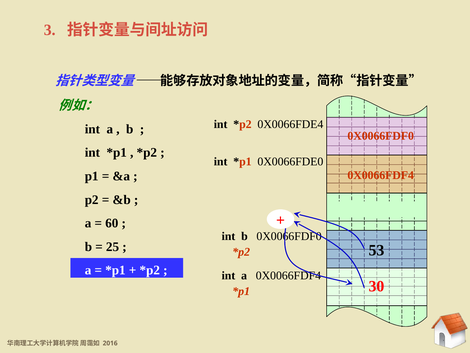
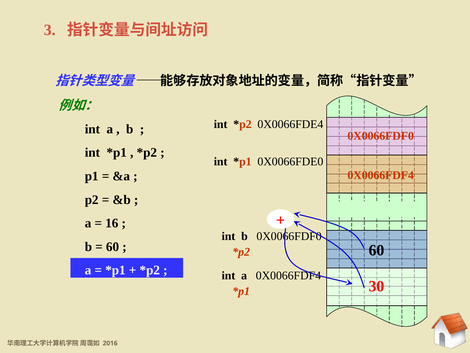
60: 60 -> 16
25 at (113, 246): 25 -> 60
53 at (376, 250): 53 -> 60
